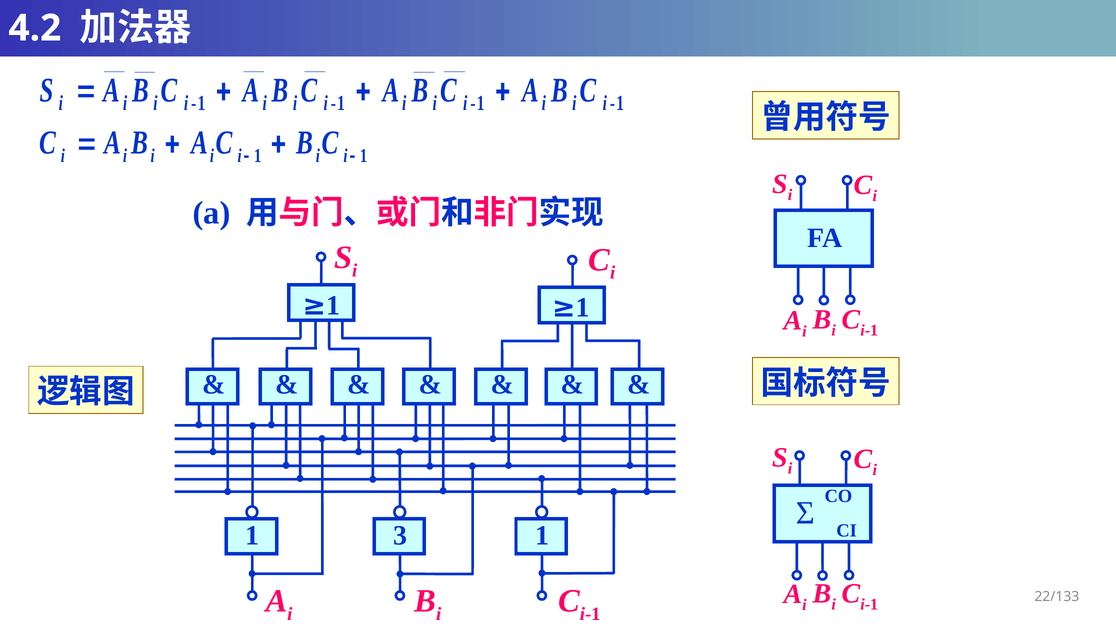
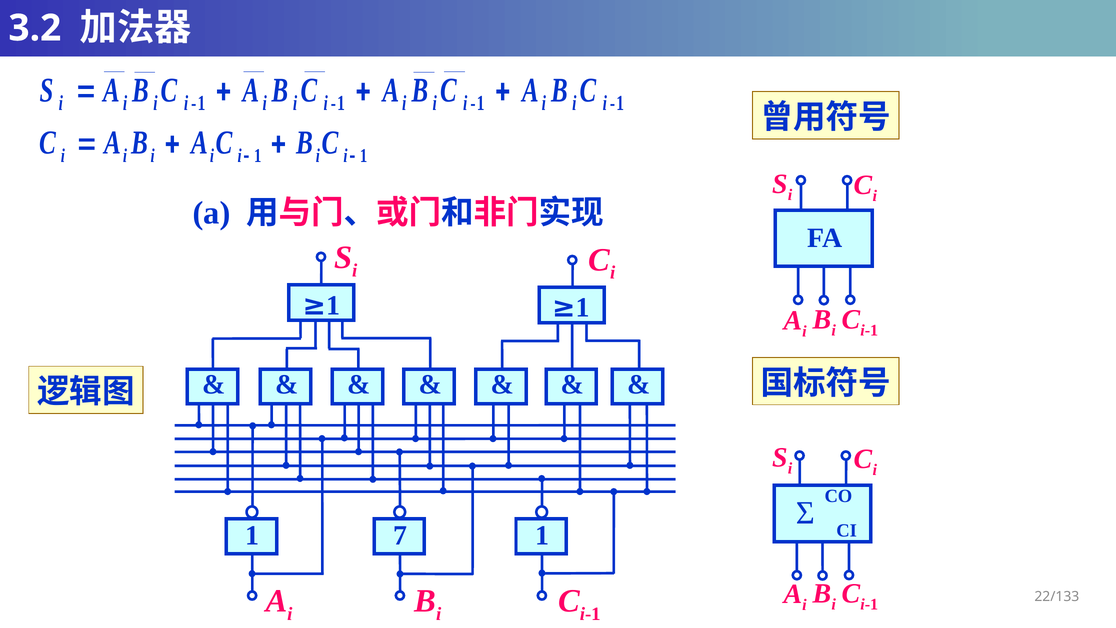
4.2: 4.2 -> 3.2
3: 3 -> 7
